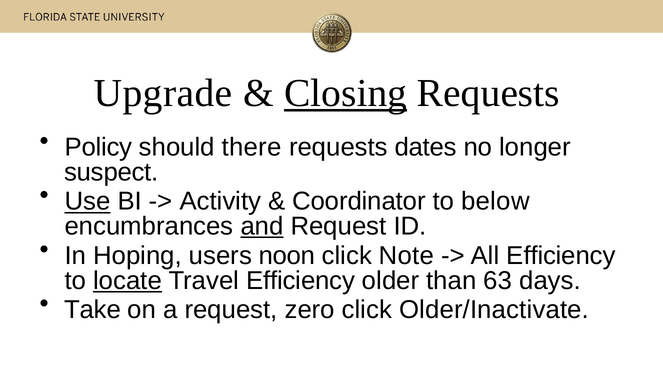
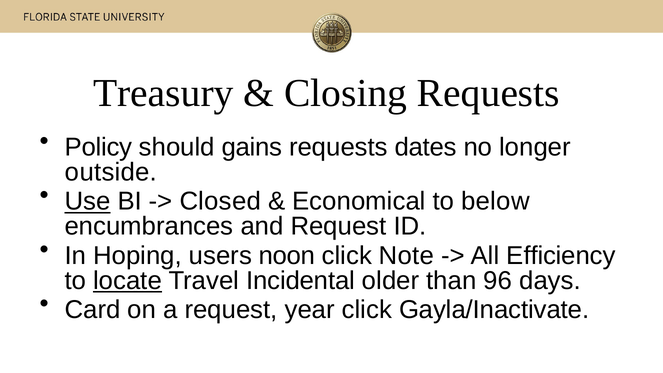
Upgrade: Upgrade -> Treasury
Closing underline: present -> none
there: there -> gains
suspect: suspect -> outside
Activity: Activity -> Closed
Coordinator: Coordinator -> Economical
and underline: present -> none
Travel Efficiency: Efficiency -> Incidental
63: 63 -> 96
Take: Take -> Card
zero: zero -> year
Older/Inactivate: Older/Inactivate -> Gayla/Inactivate
